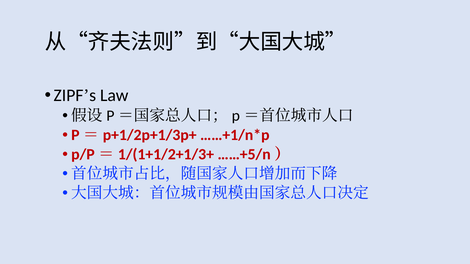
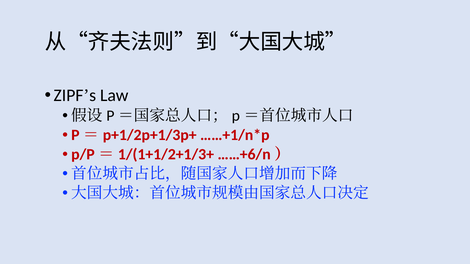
……+5/n: ……+5/n -> ……+6/n
